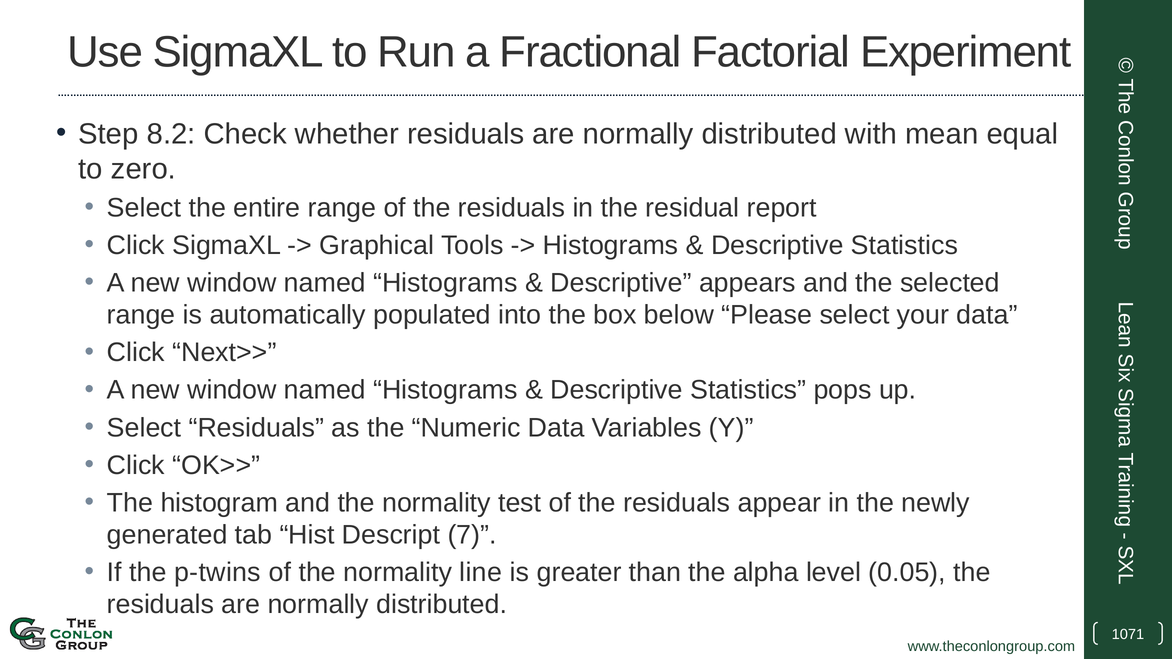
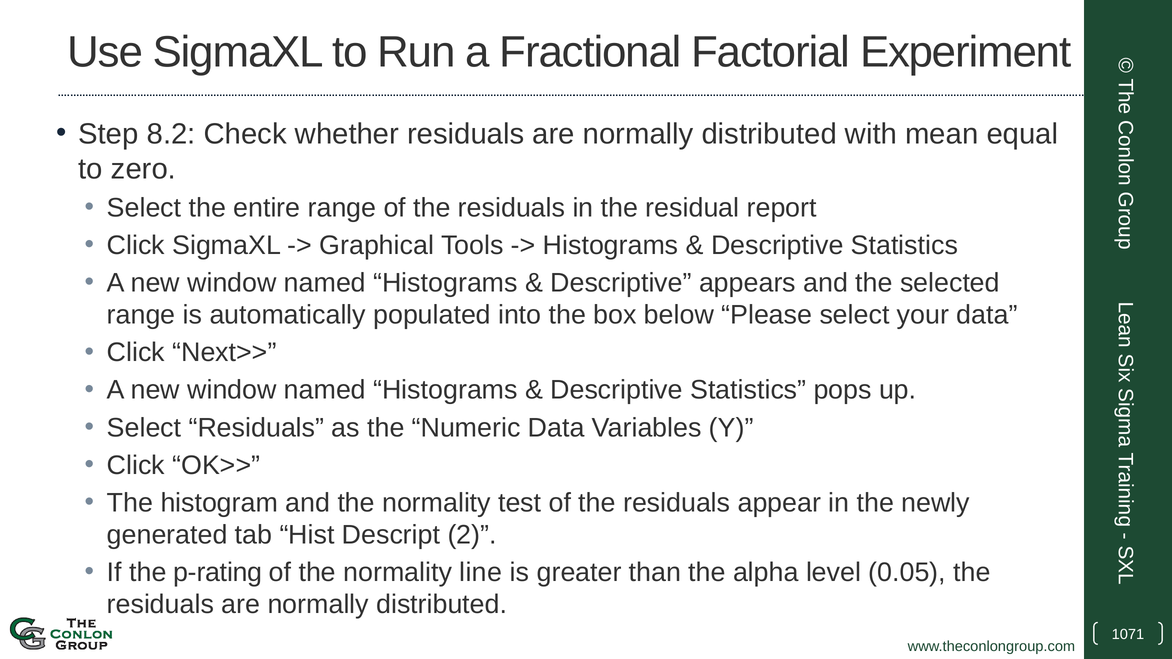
7: 7 -> 2
p-twins: p-twins -> p-rating
